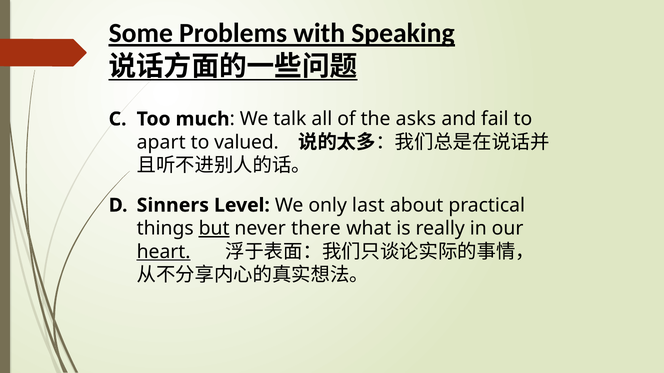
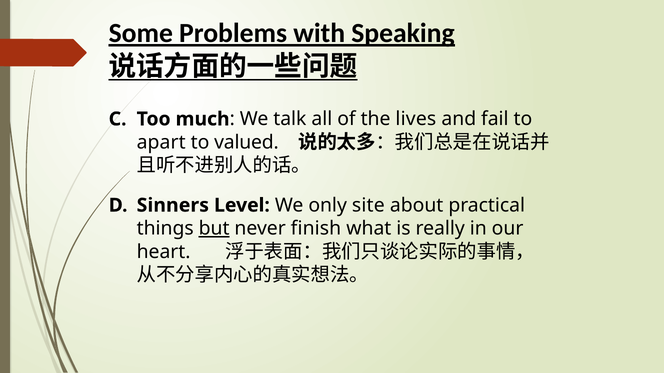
asks: asks -> lives
last: last -> site
there: there -> finish
heart underline: present -> none
